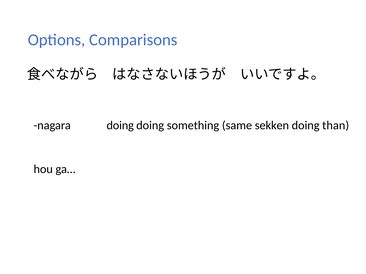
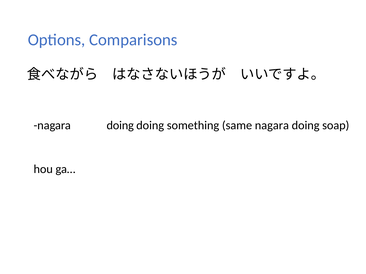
same sekken: sekken -> nagara
than: than -> soap
